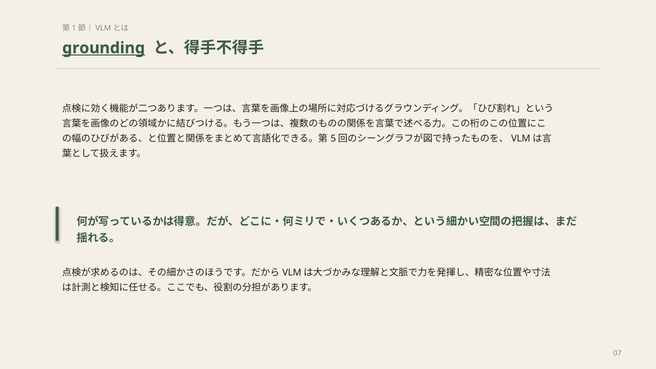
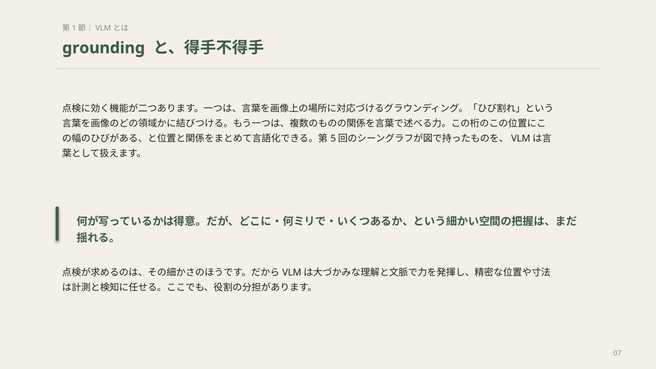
grounding underline: present -> none
